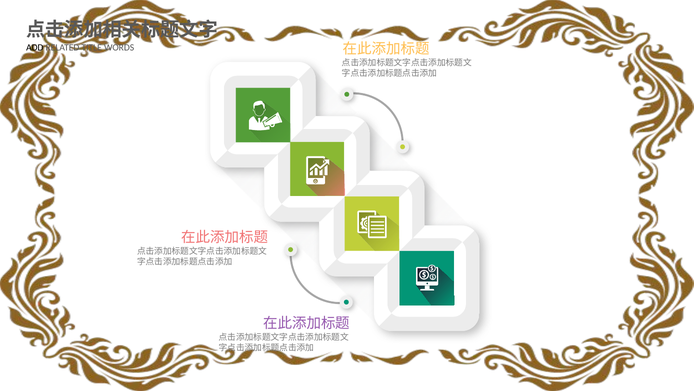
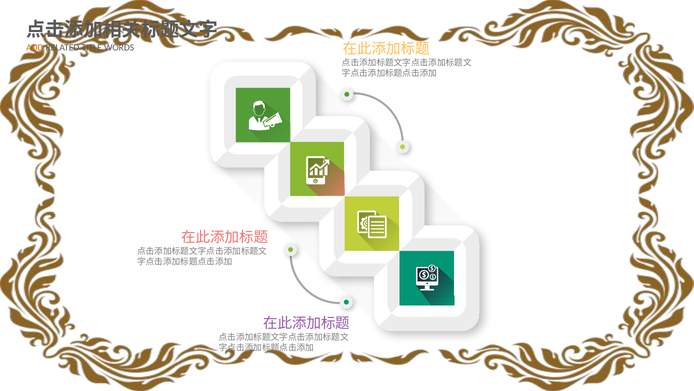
ADD colour: black -> orange
